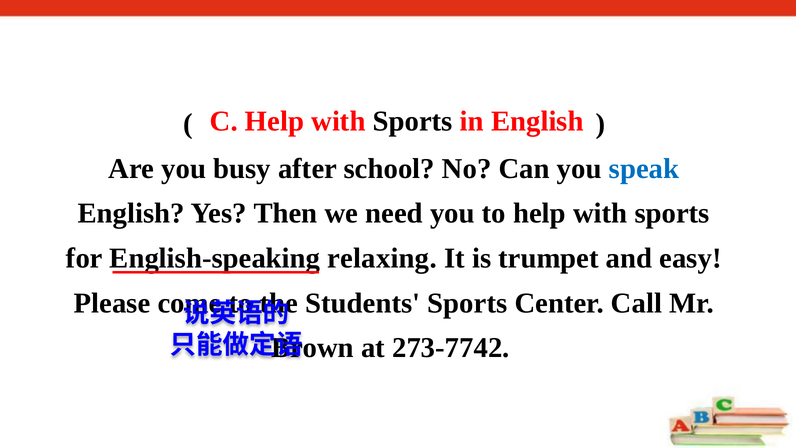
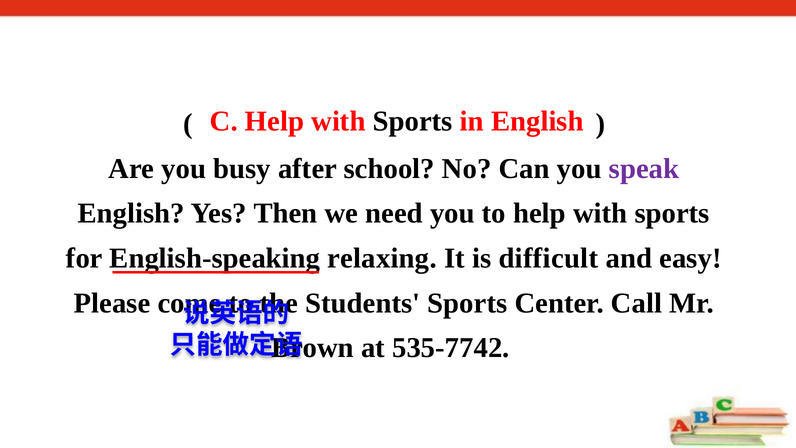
speak colour: blue -> purple
trumpet: trumpet -> difficult
273-7742: 273-7742 -> 535-7742
